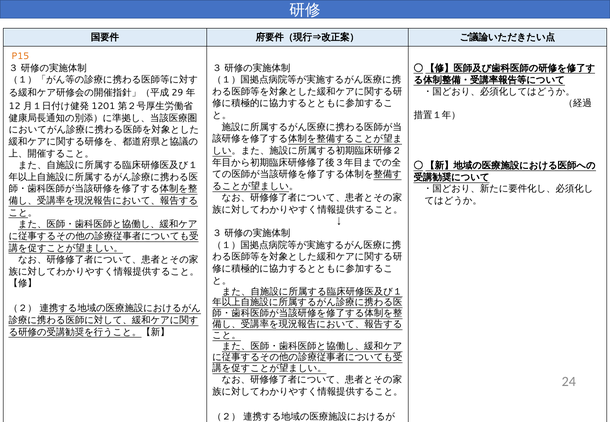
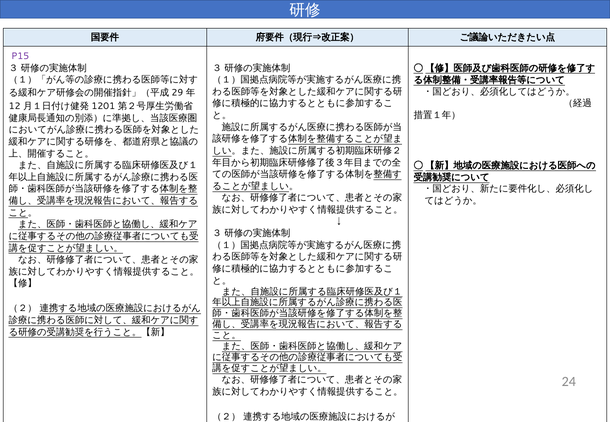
P15 colour: orange -> purple
